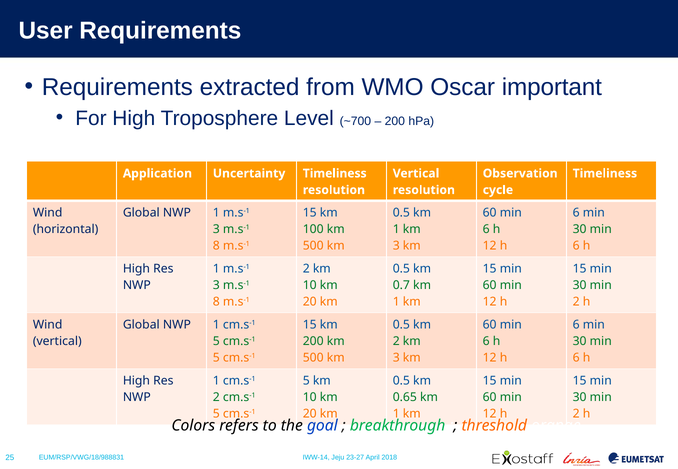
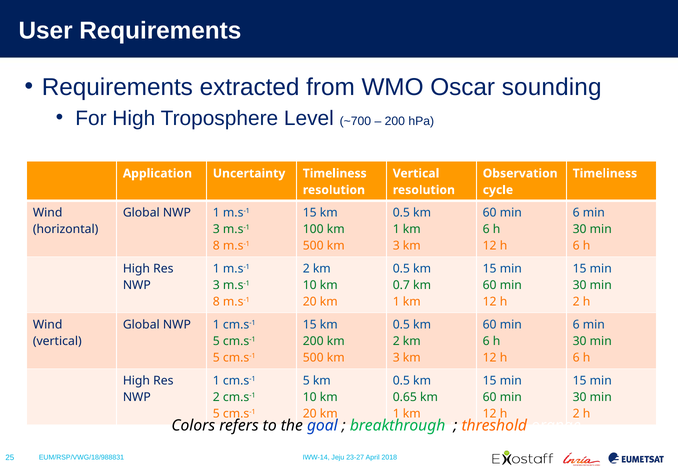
important: important -> sounding
